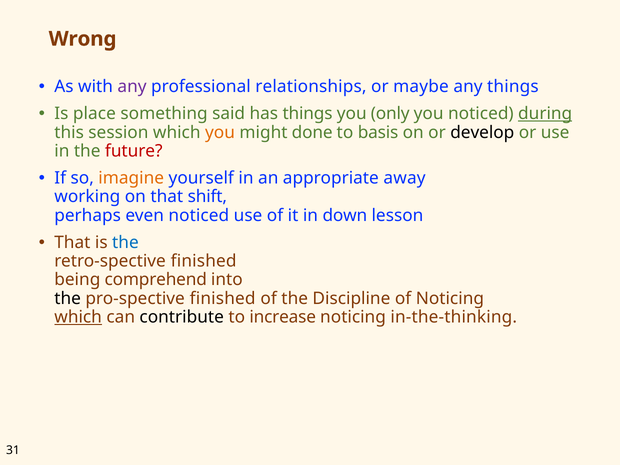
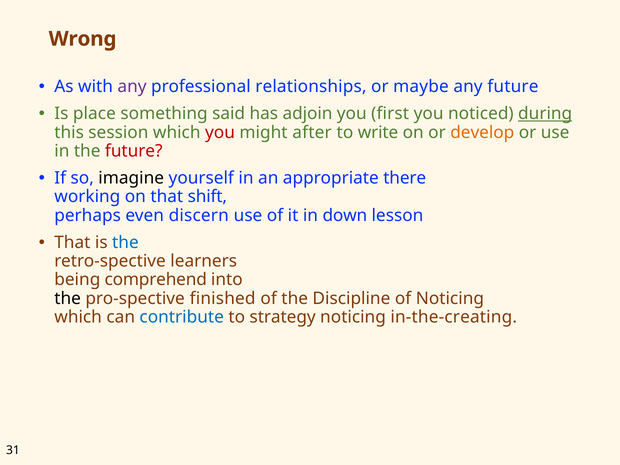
any things: things -> future
has things: things -> adjoin
only: only -> first
you at (220, 132) colour: orange -> red
done: done -> after
basis: basis -> write
develop colour: black -> orange
imagine colour: orange -> black
away: away -> there
even noticed: noticed -> discern
retro-spective finished: finished -> learners
which at (78, 317) underline: present -> none
contribute colour: black -> blue
increase: increase -> strategy
in-the-thinking: in-the-thinking -> in-the-creating
